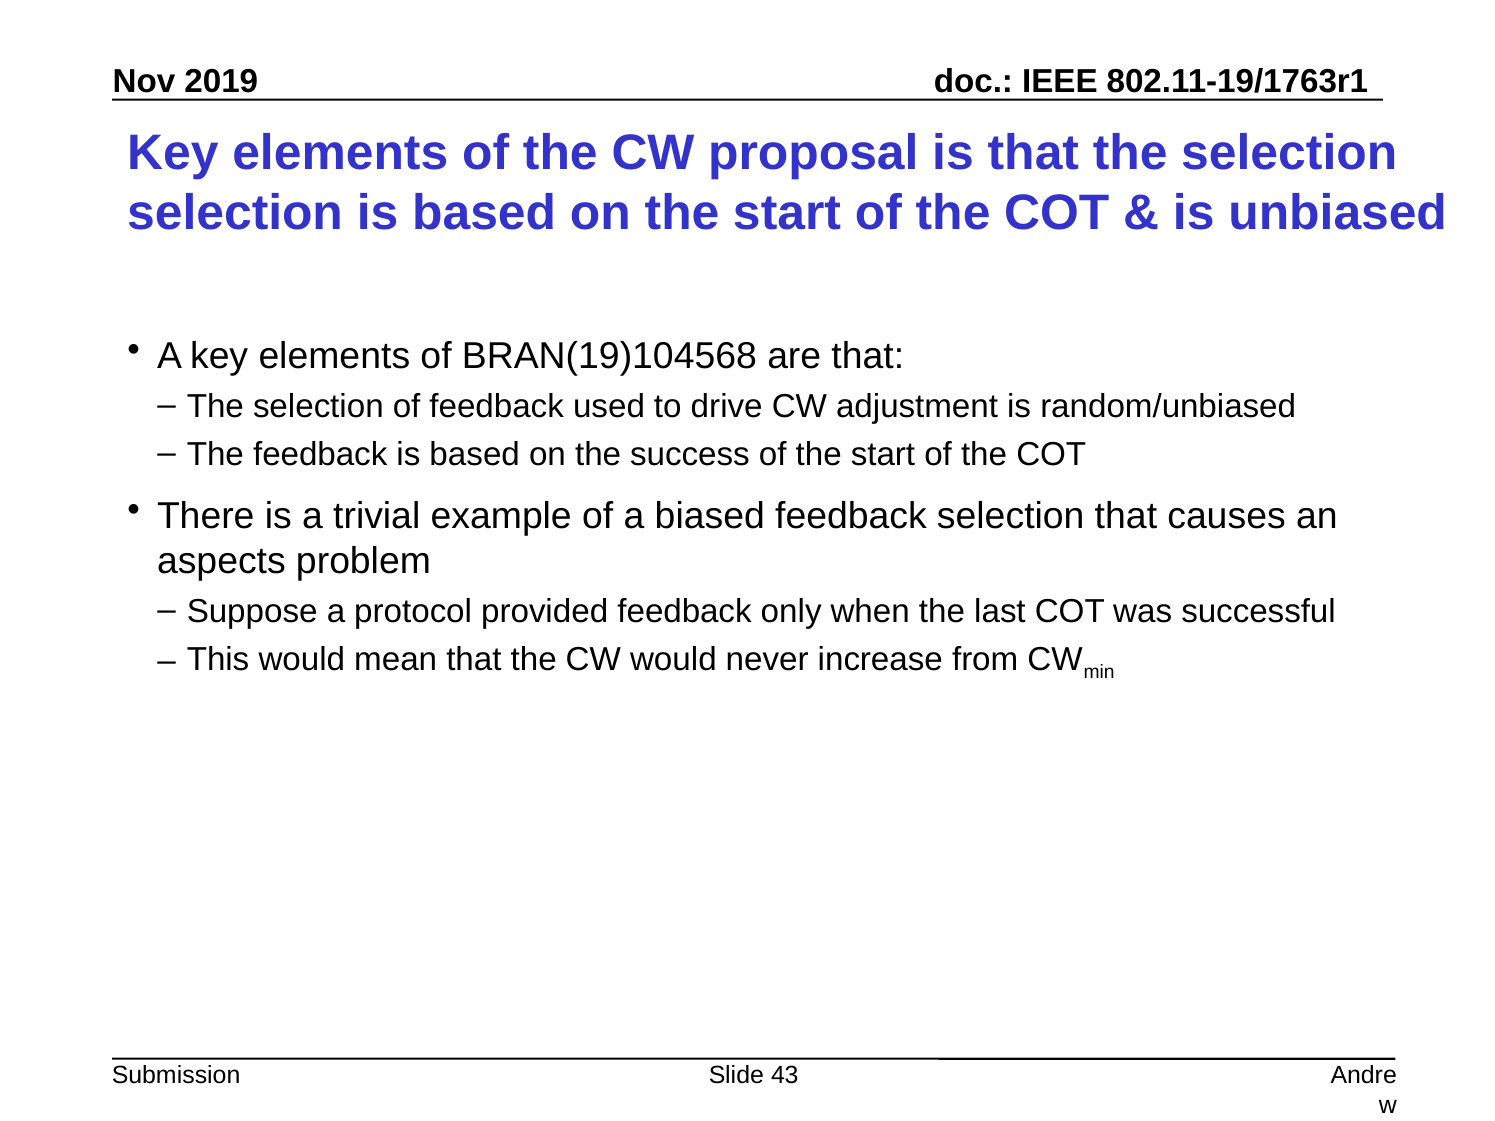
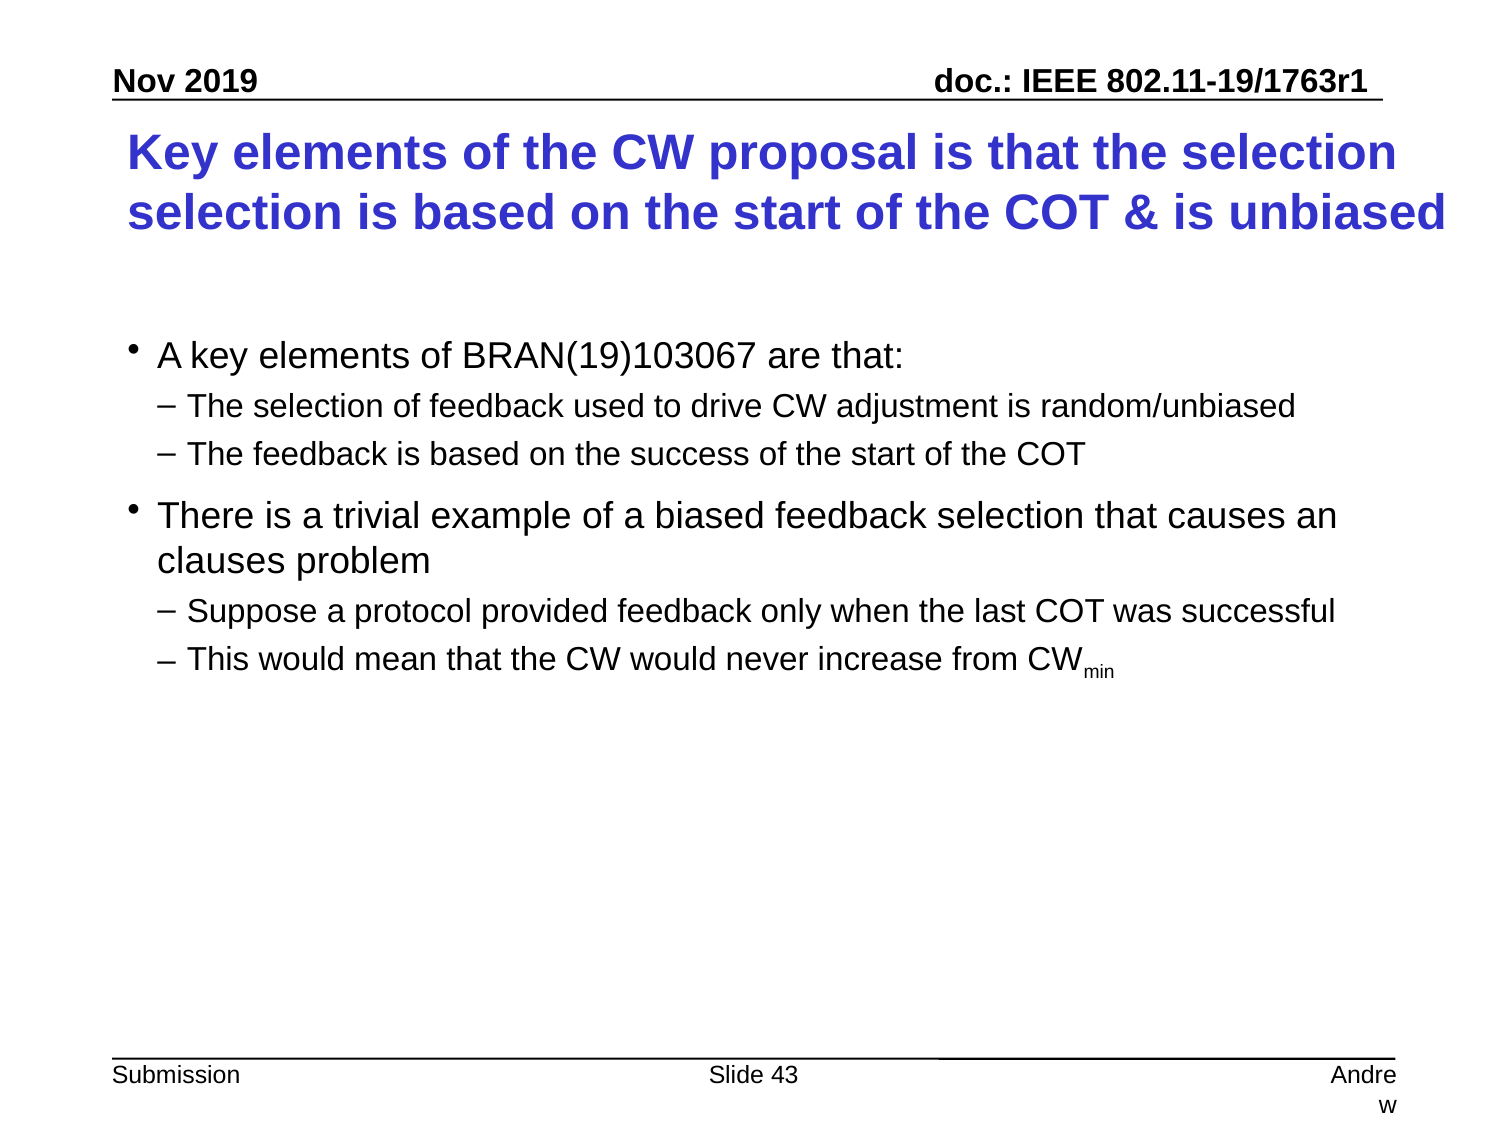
BRAN(19)104568: BRAN(19)104568 -> BRAN(19)103067
aspects: aspects -> clauses
